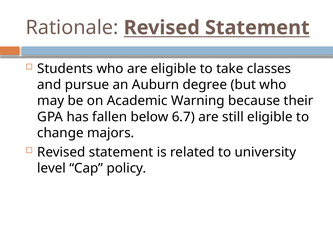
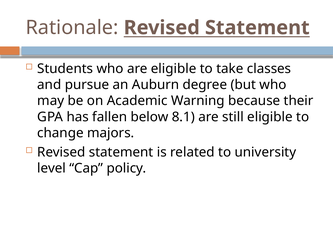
6.7: 6.7 -> 8.1
